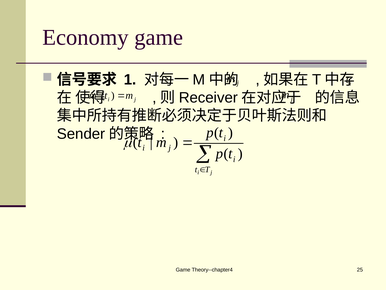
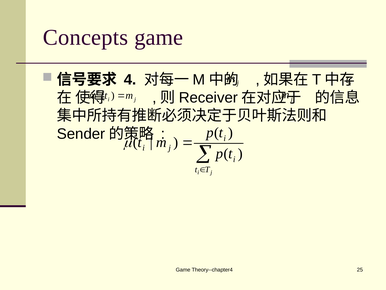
Economy: Economy -> Concepts
1: 1 -> 4
